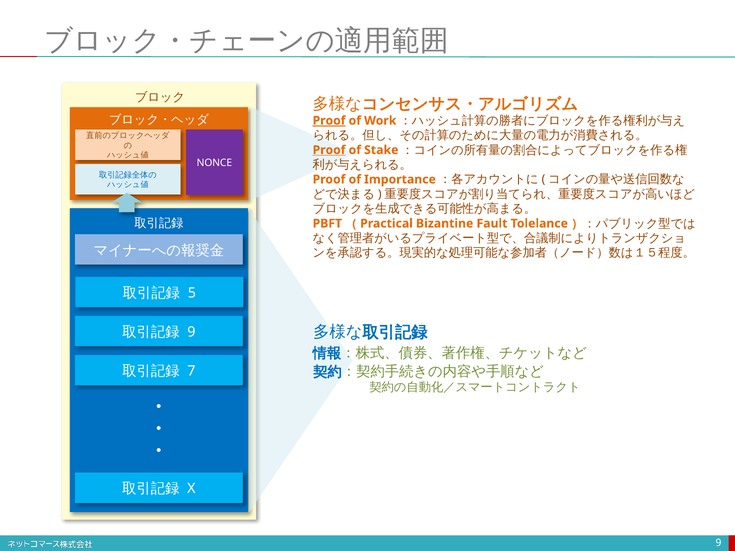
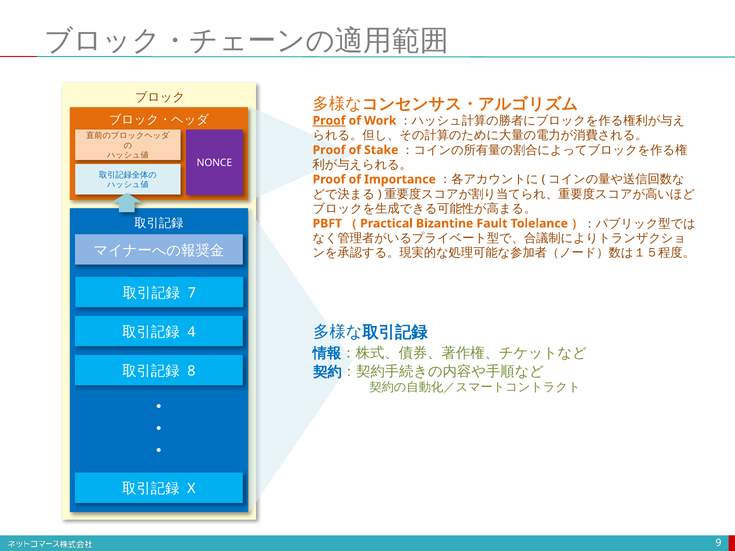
Proof at (329, 150) underline: present -> none
5: 5 -> 7
9 at (191, 332): 9 -> 4
7: 7 -> 8
